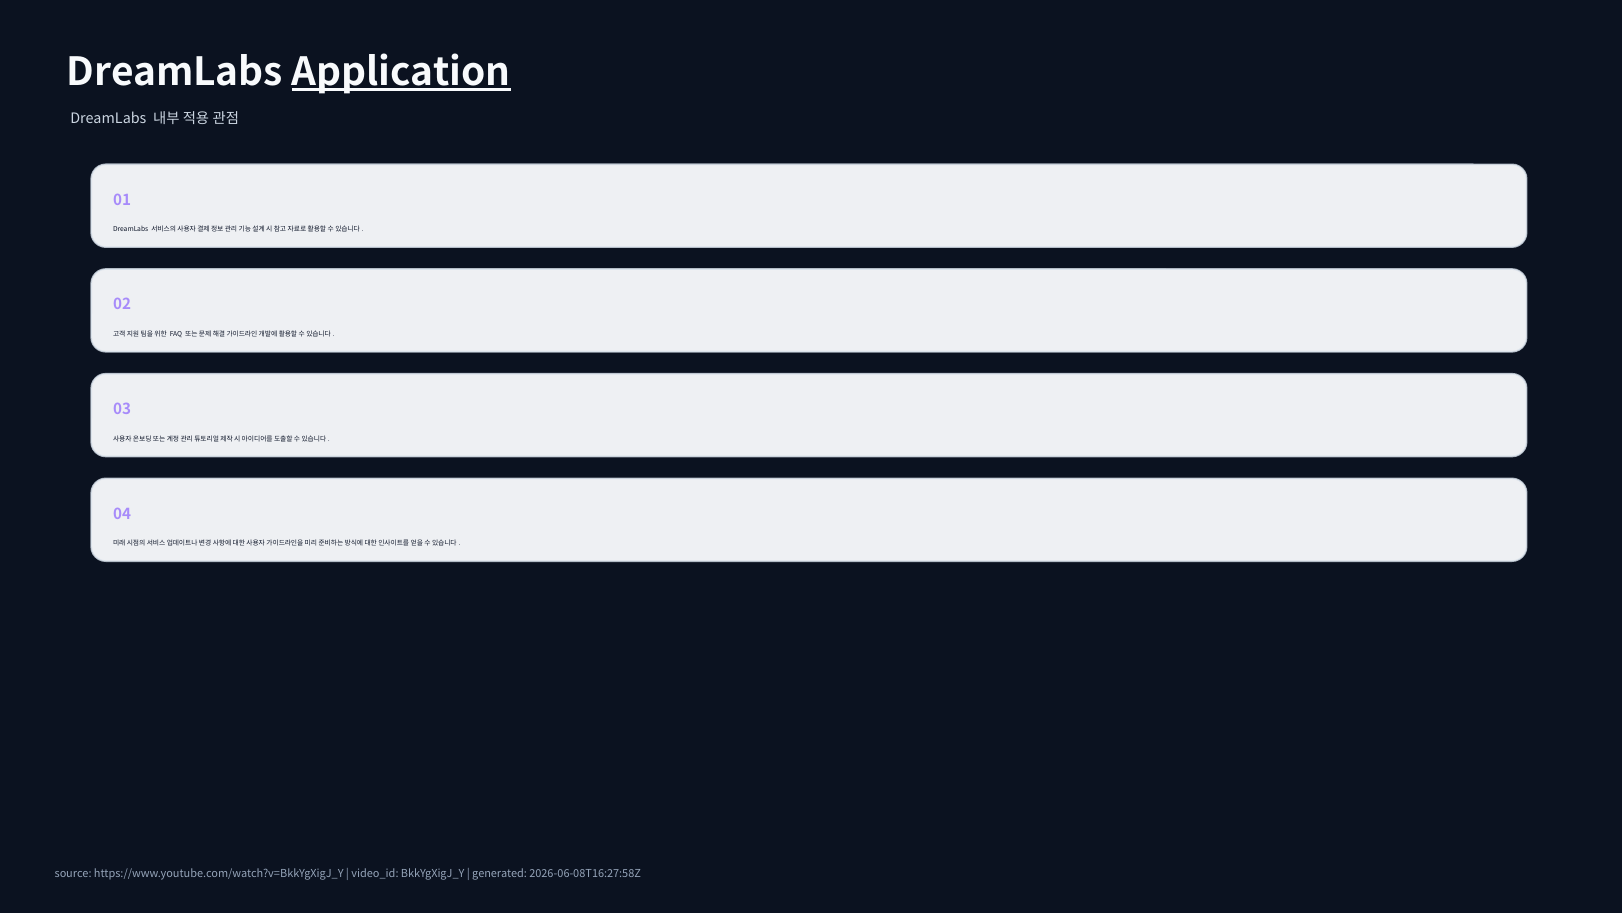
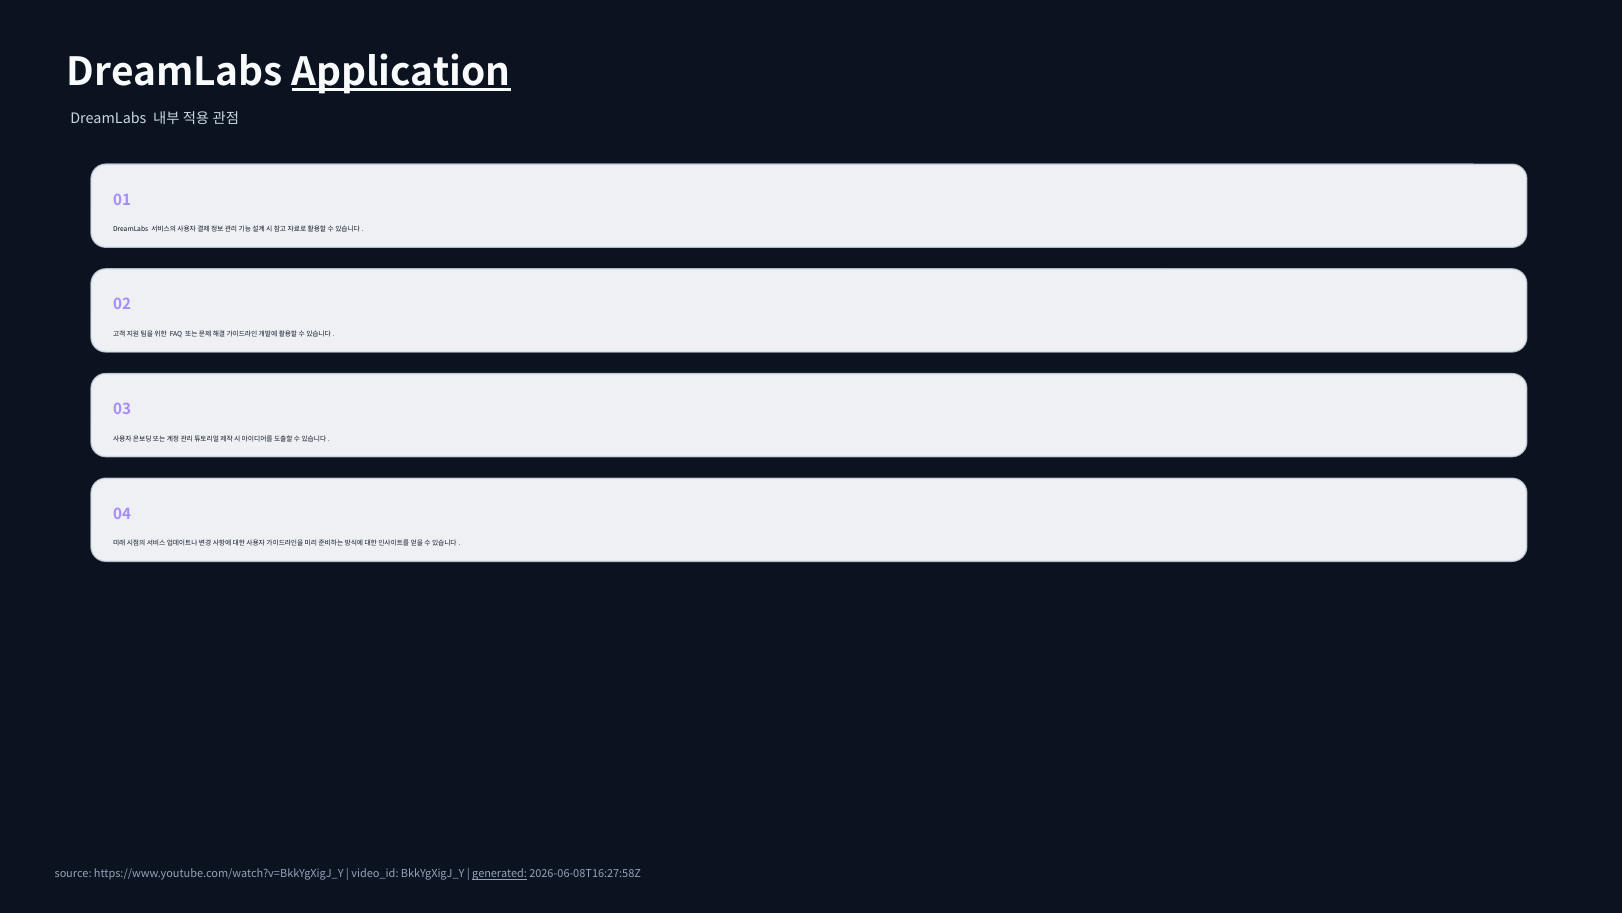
generated underline: none -> present
